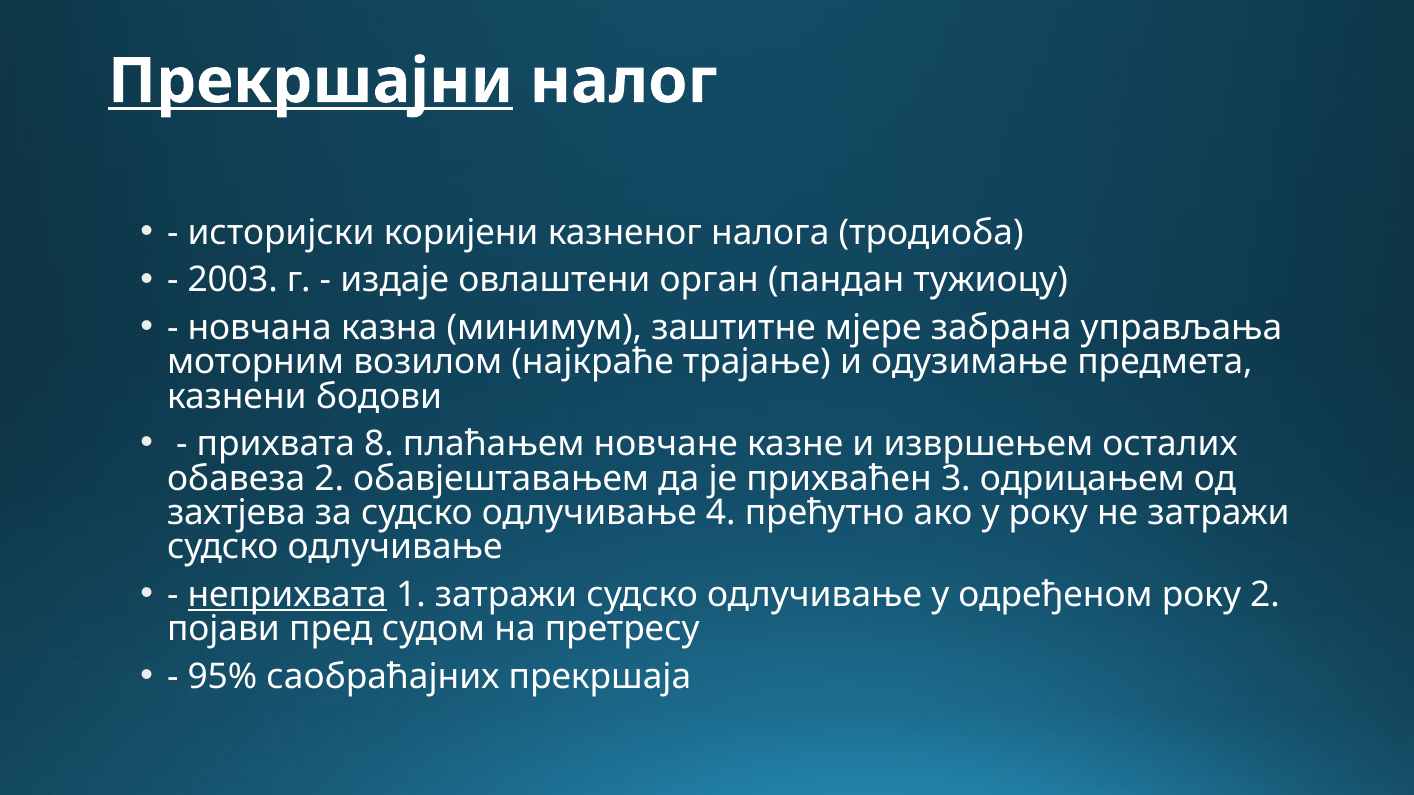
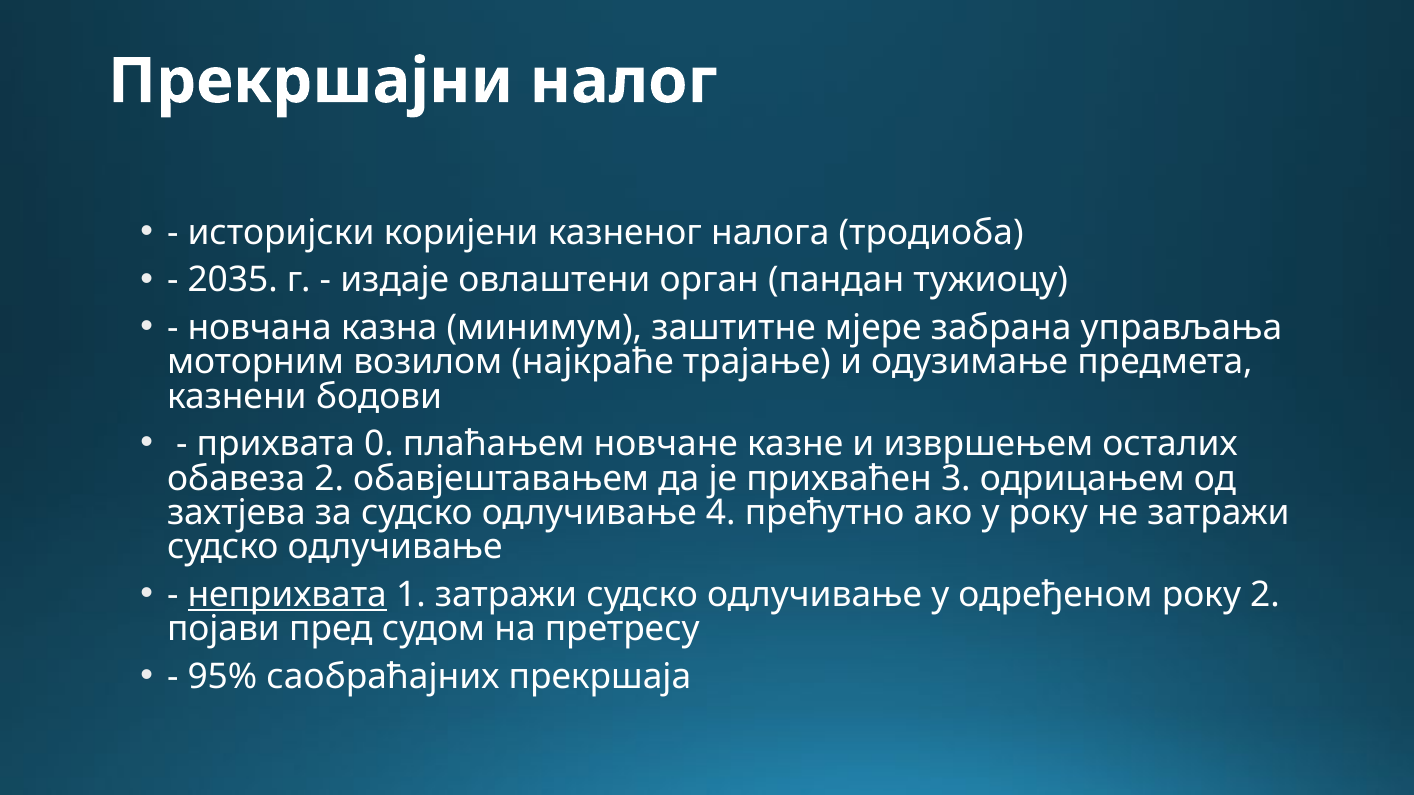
Прекршајни underline: present -> none
2003: 2003 -> 2035
8: 8 -> 0
